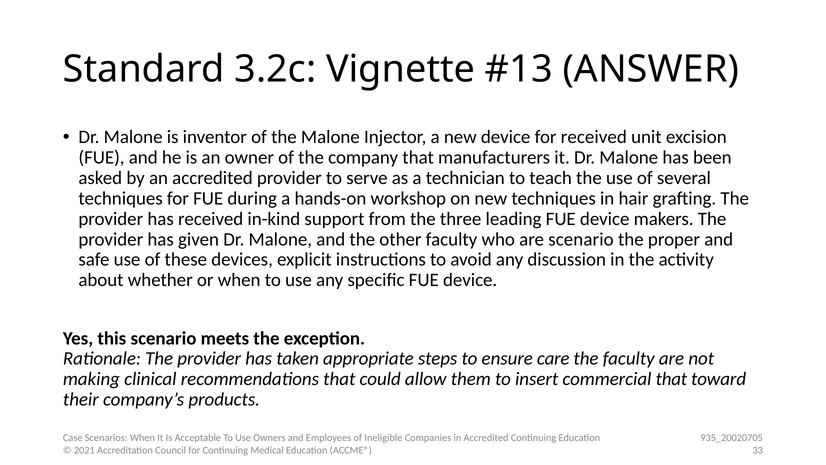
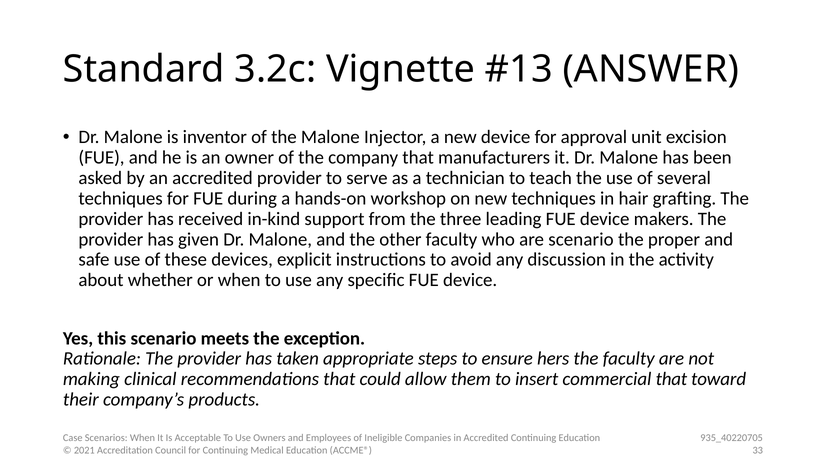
for received: received -> approval
care: care -> hers
935_20020705: 935_20020705 -> 935_40220705
